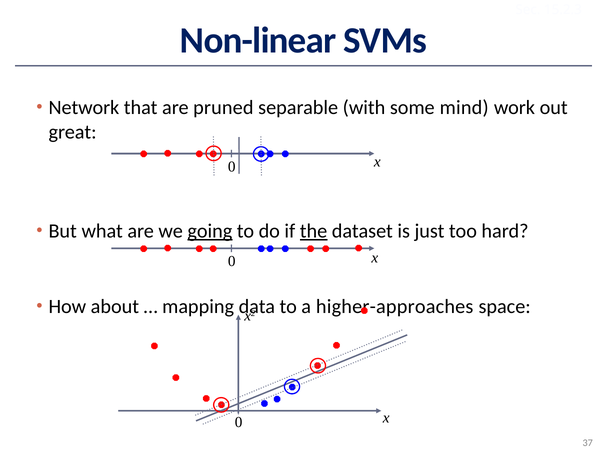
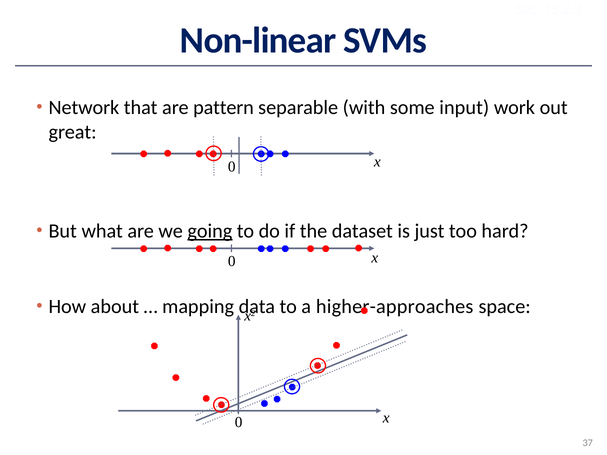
pruned: pruned -> pattern
mind: mind -> input
the underline: present -> none
